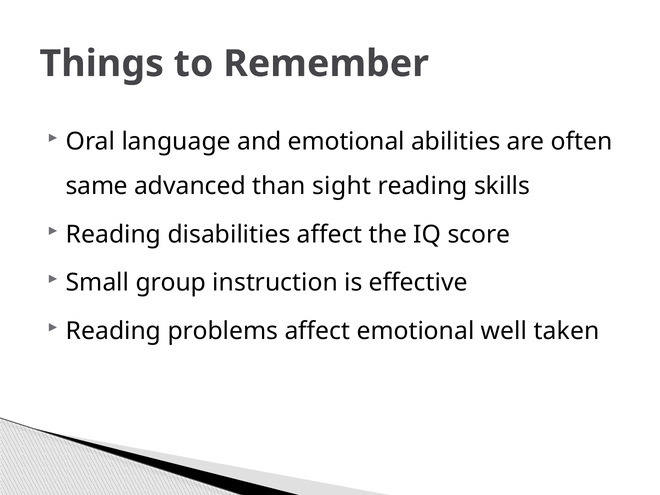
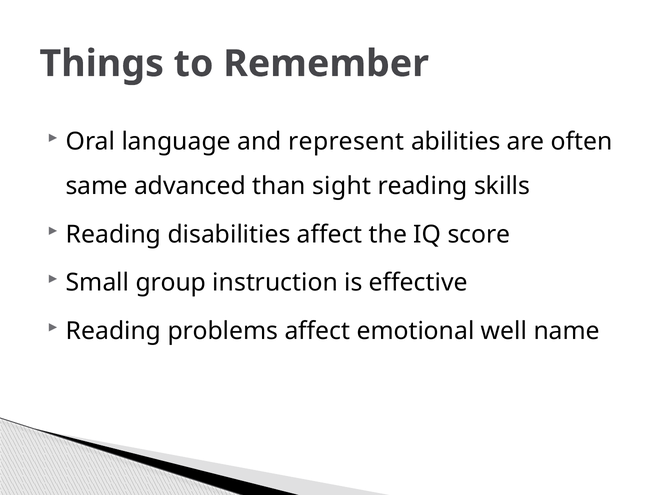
and emotional: emotional -> represent
taken: taken -> name
